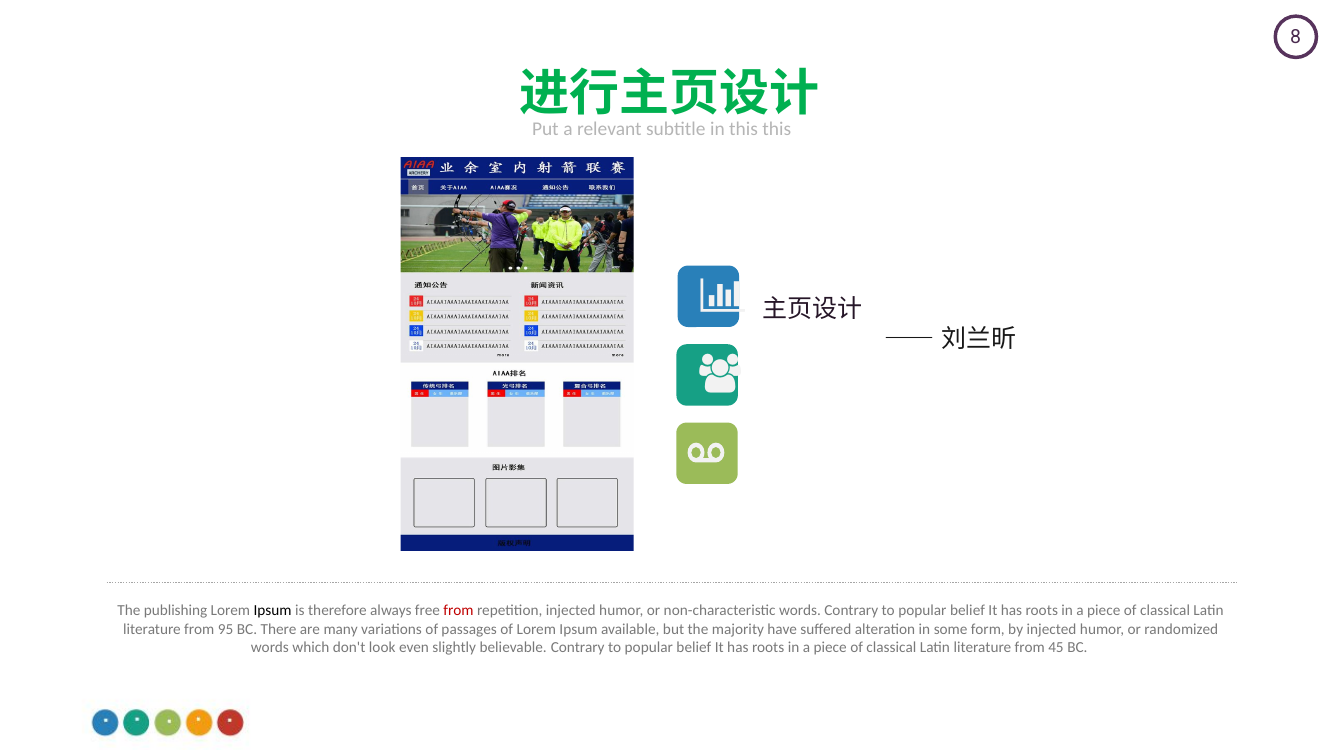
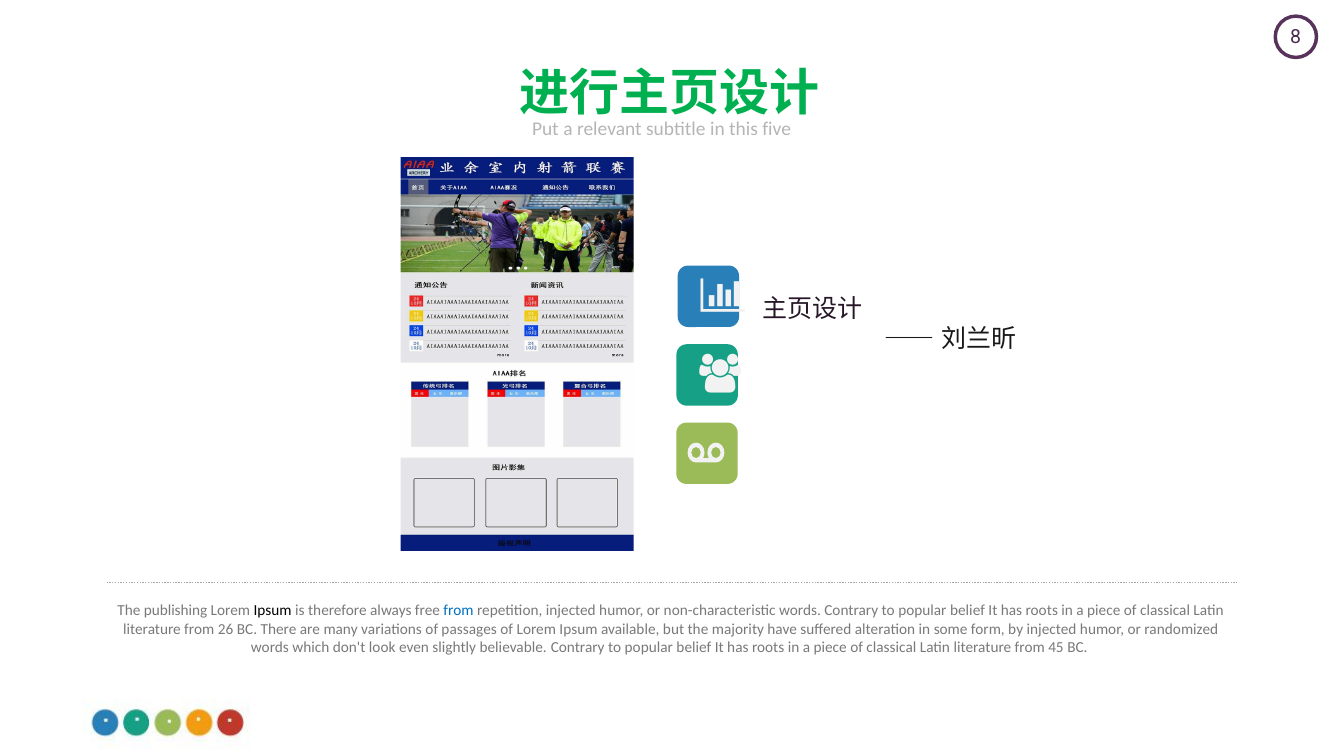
this this: this -> five
from at (459, 611) colour: red -> blue
95: 95 -> 26
